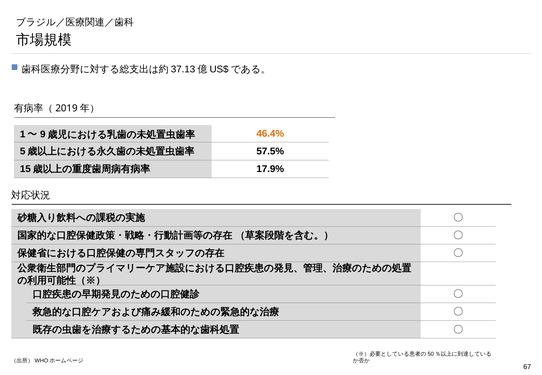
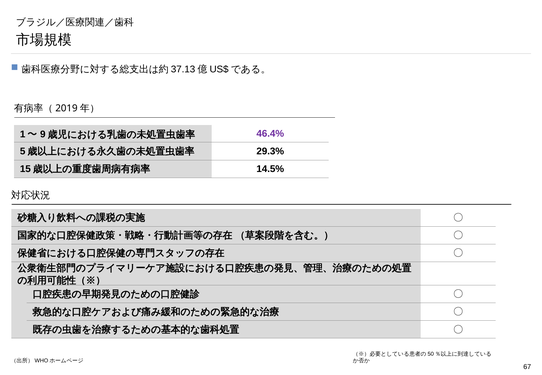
46.4% colour: orange -> purple
57.5%: 57.5% -> 29.3%
17.9%: 17.9% -> 14.5%
